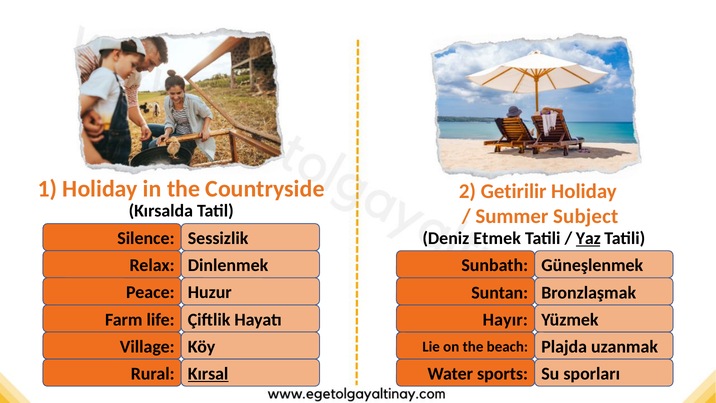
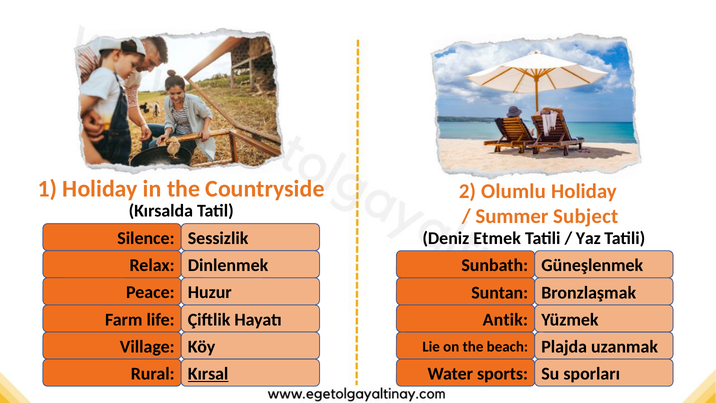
Getirilir: Getirilir -> Olumlu
Yaz underline: present -> none
Hayır: Hayır -> Antik
